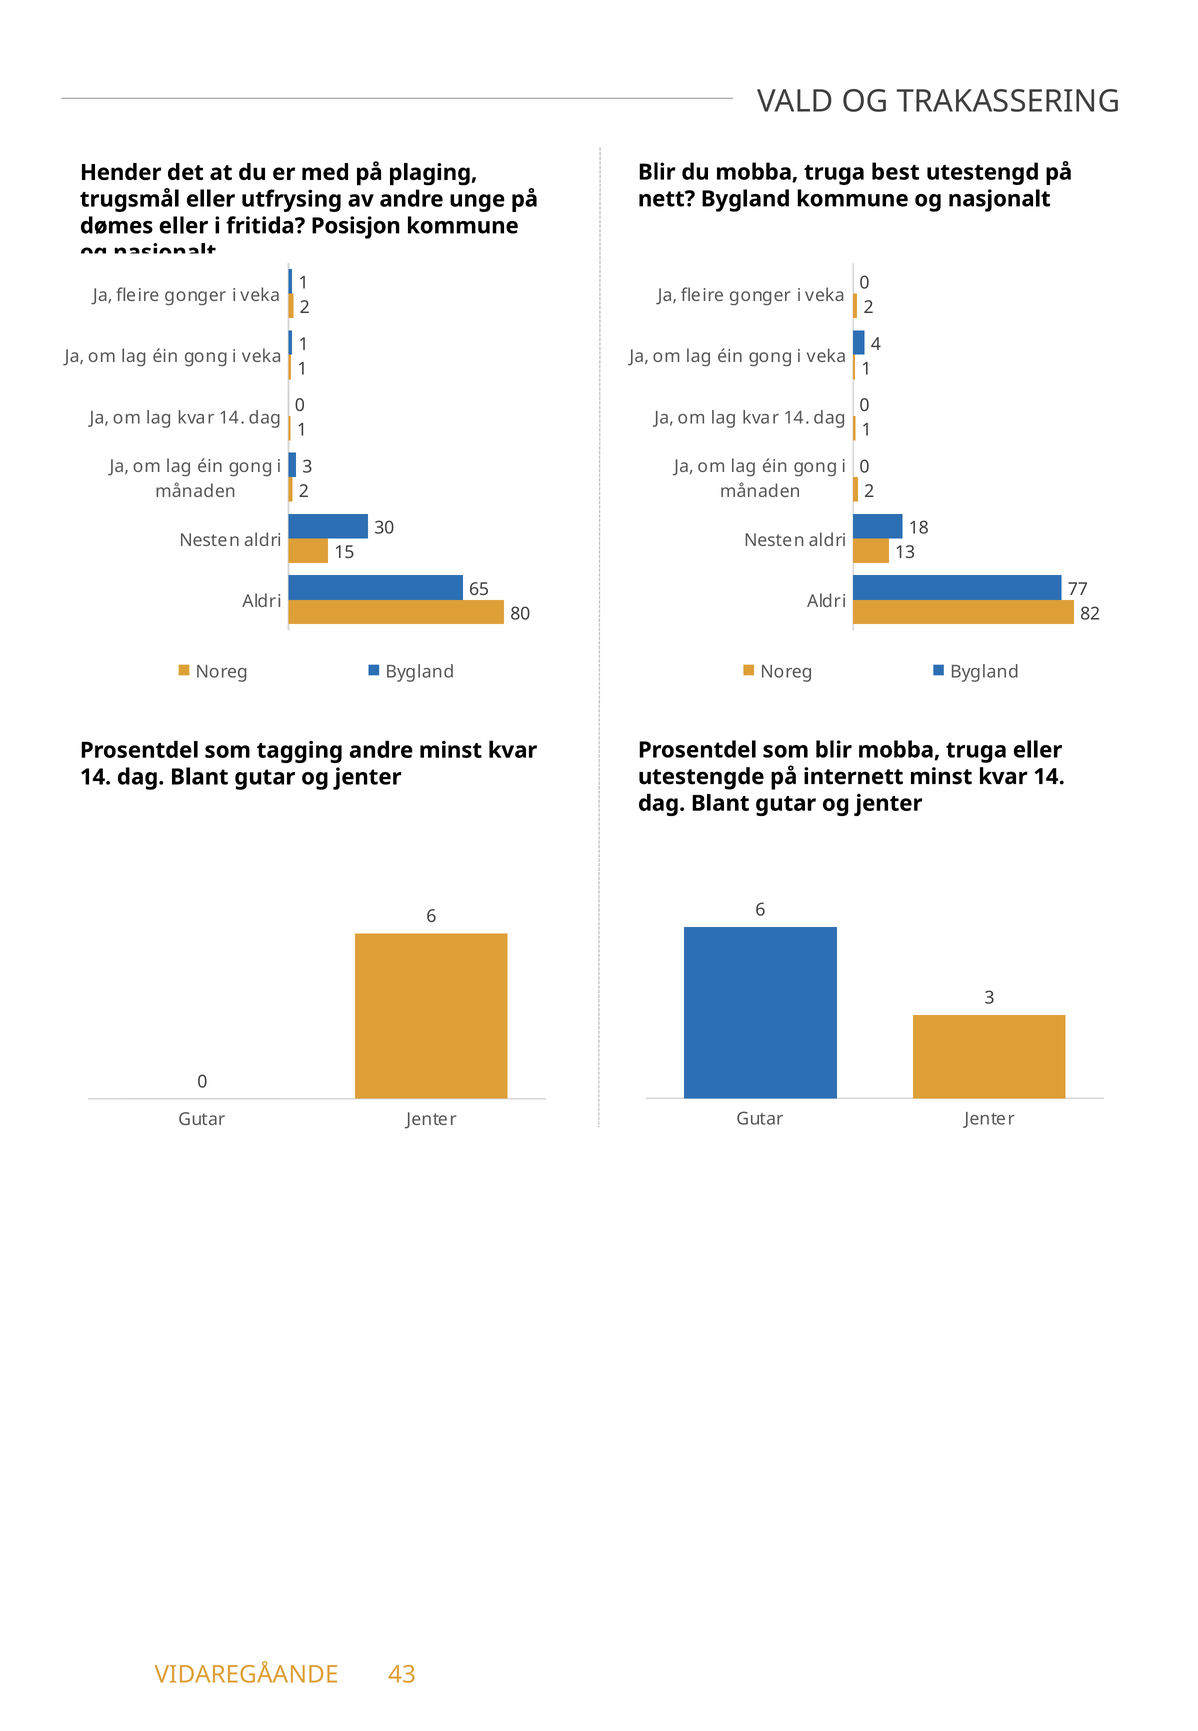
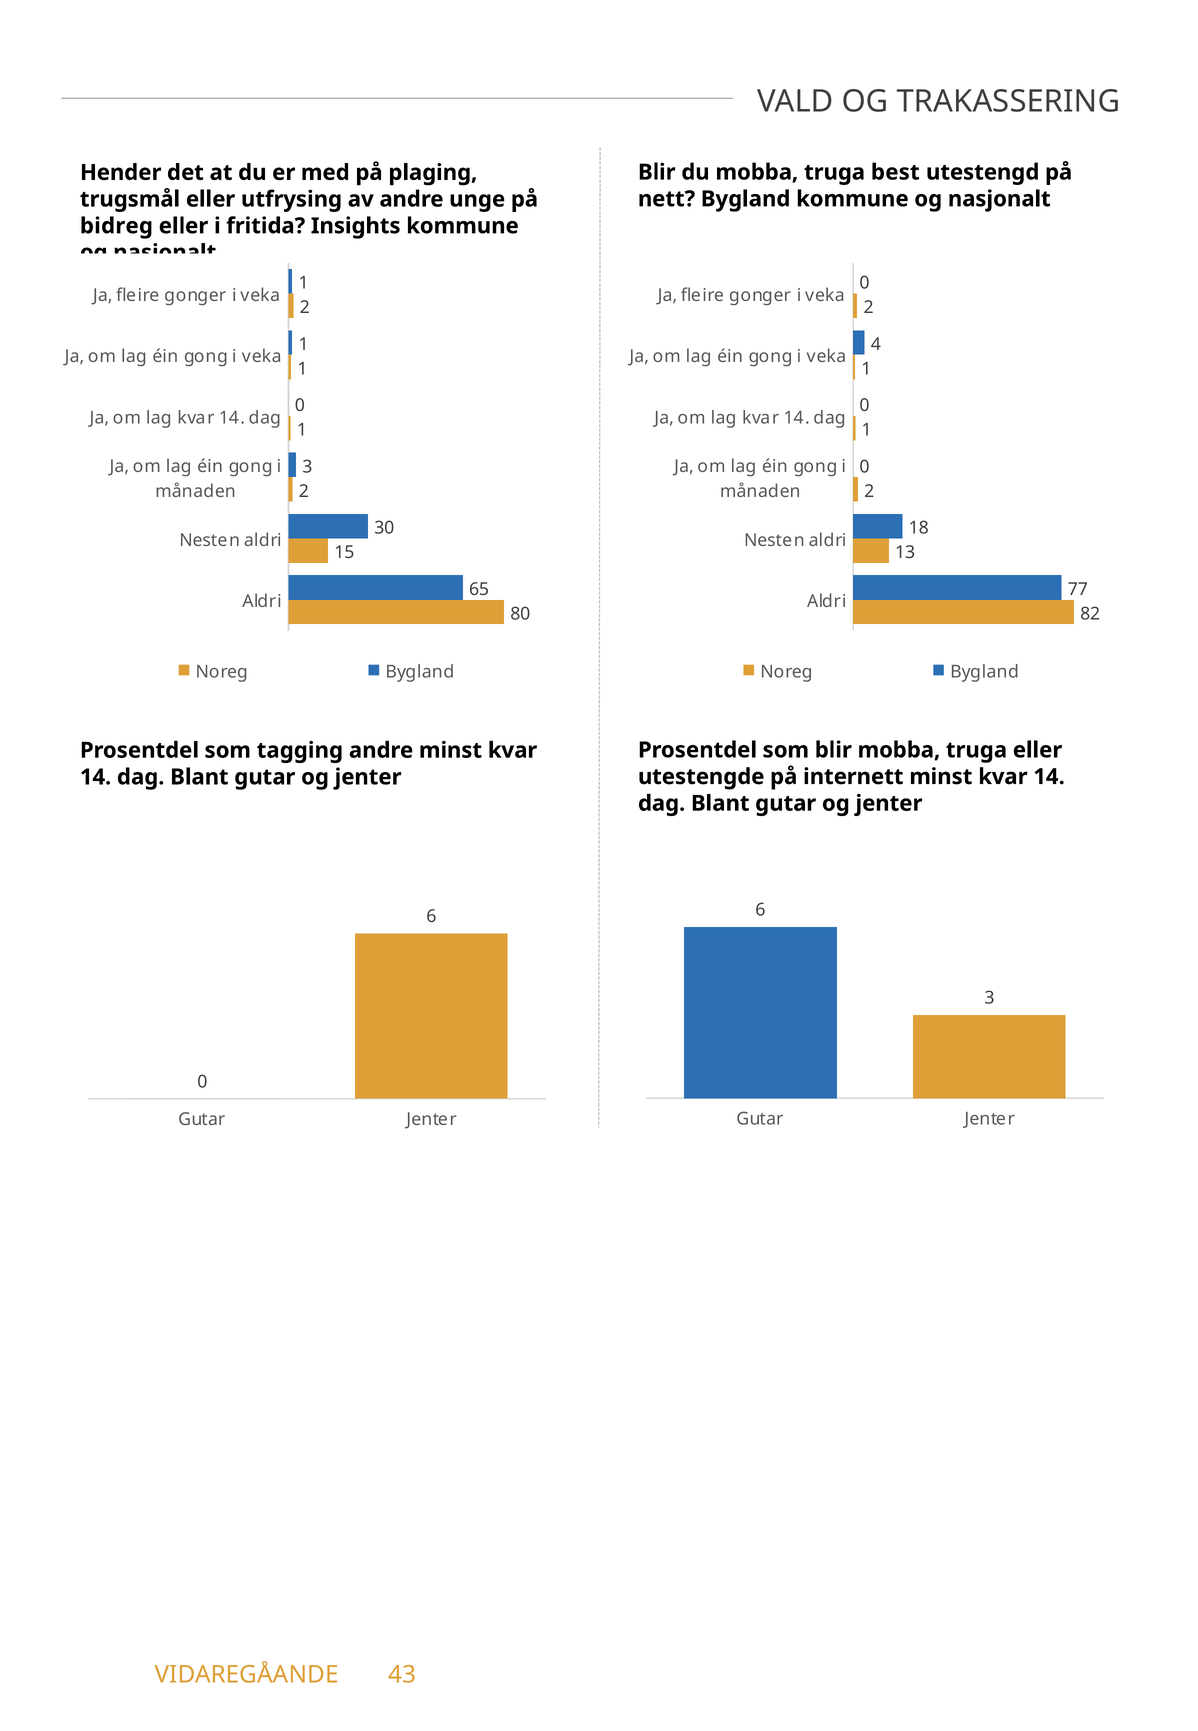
dømes: dømes -> bidreg
Posisjon: Posisjon -> Insights
